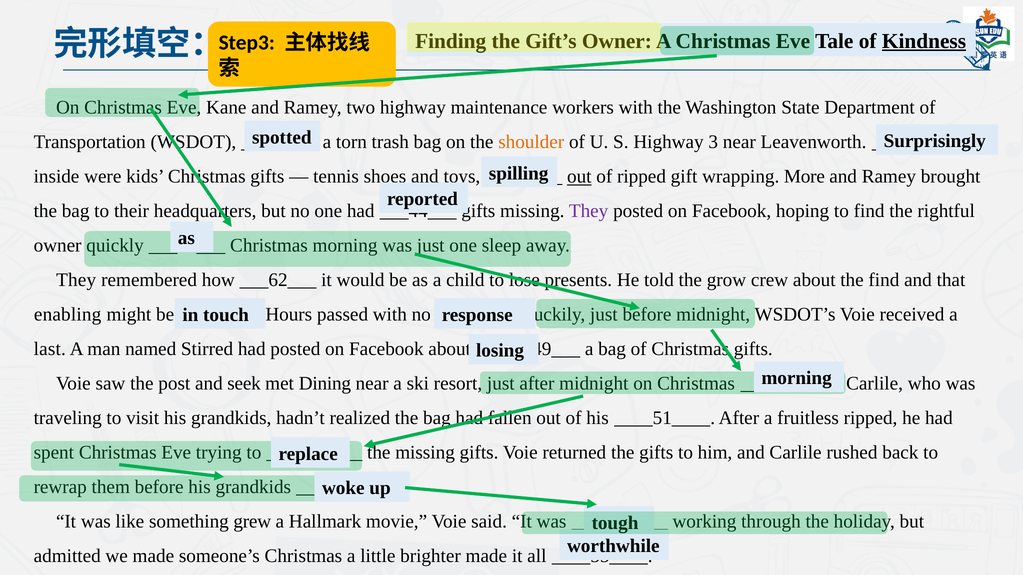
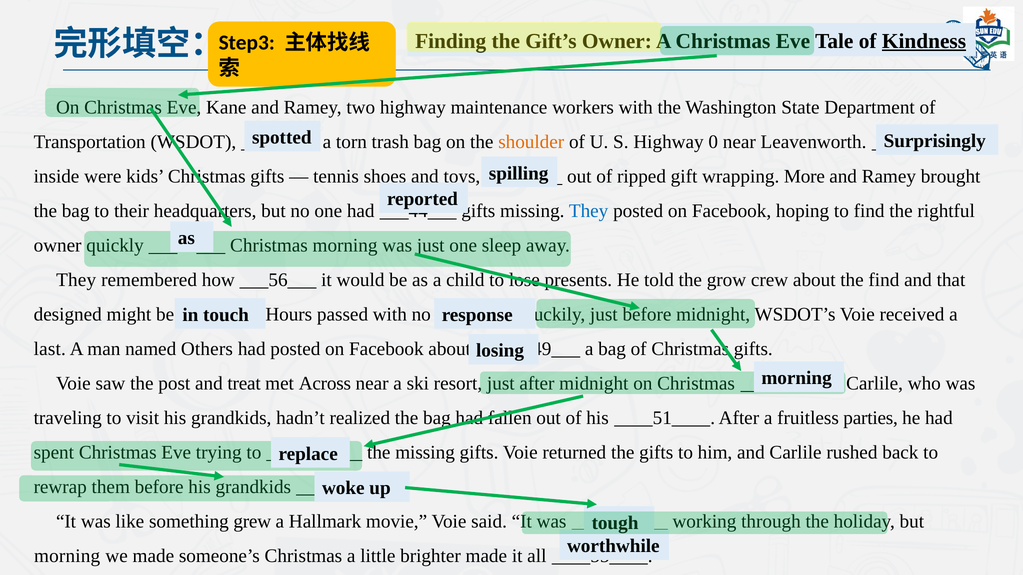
3: 3 -> 0
out at (579, 177) underline: present -> none
They at (589, 211) colour: purple -> blue
___62___: ___62___ -> ___56___
enabling: enabling -> designed
Stirred: Stirred -> Others
seek: seek -> treat
Dining: Dining -> Across
fruitless ripped: ripped -> parties
admitted at (67, 557): admitted -> morning
